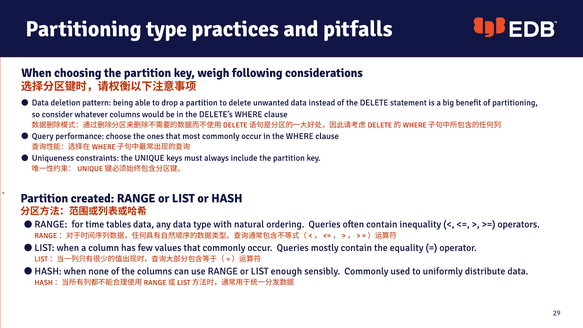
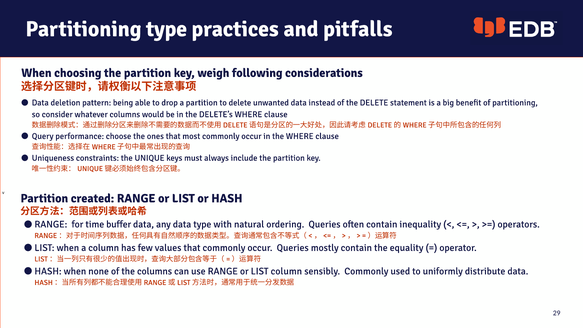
tables: tables -> buffer
LIST enough: enough -> column
